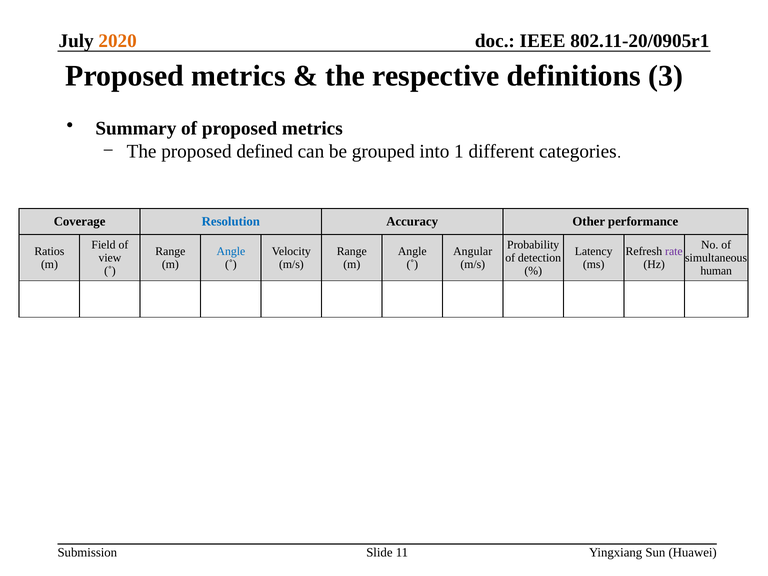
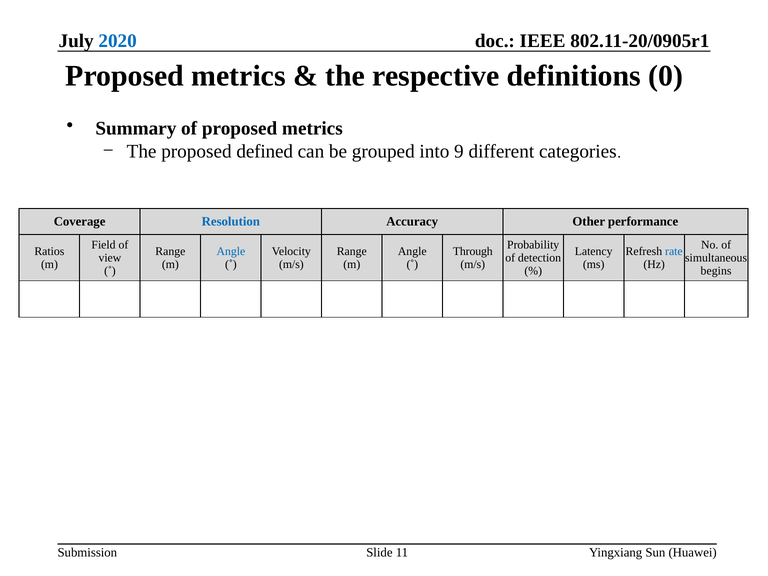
2020 colour: orange -> blue
3: 3 -> 0
1: 1 -> 9
Angular: Angular -> Through
rate colour: purple -> blue
human: human -> begins
